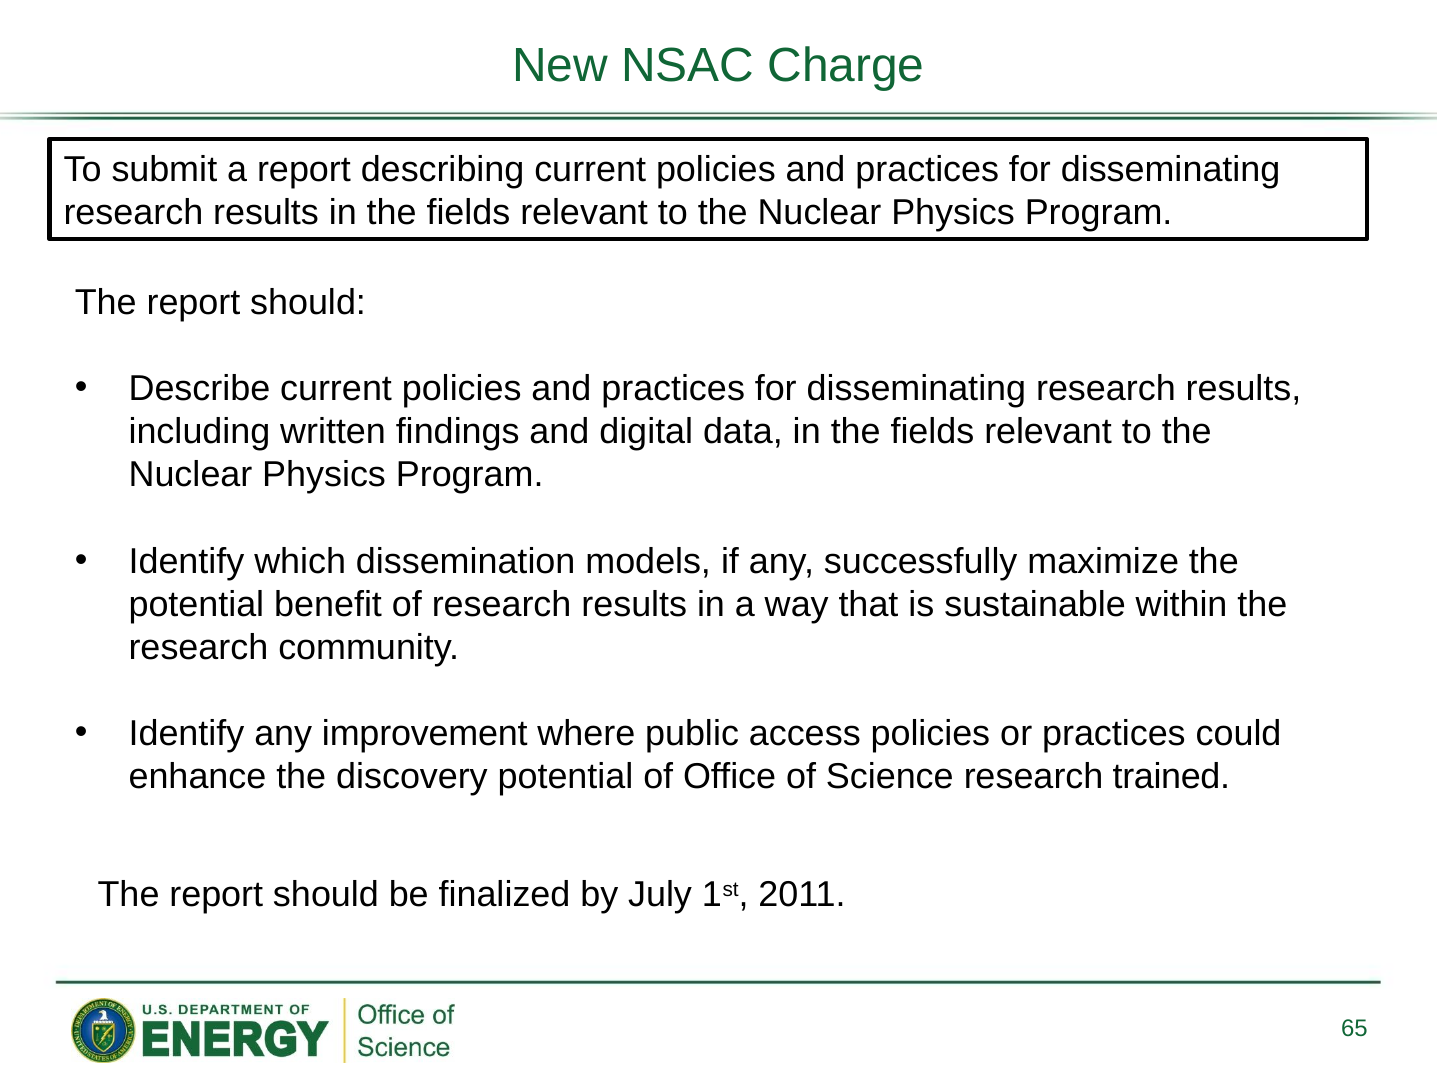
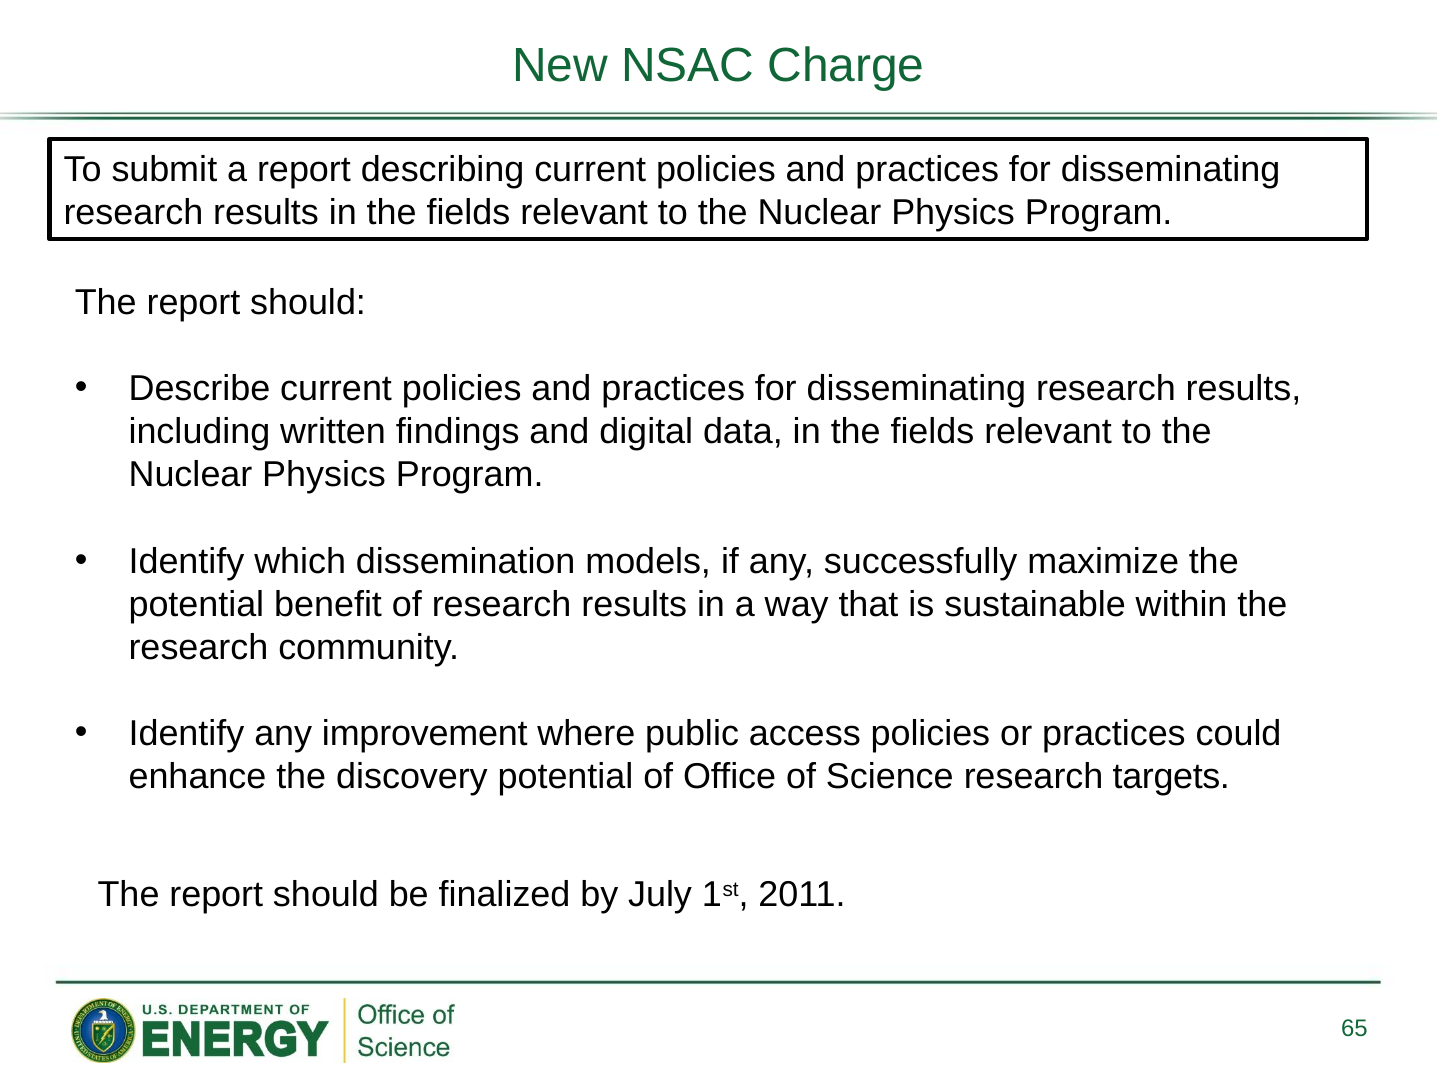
trained: trained -> targets
